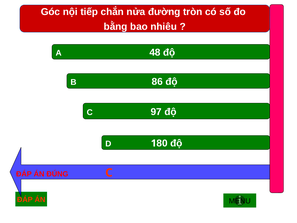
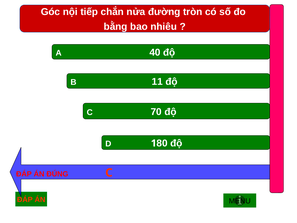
48: 48 -> 40
86: 86 -> 11
97: 97 -> 70
